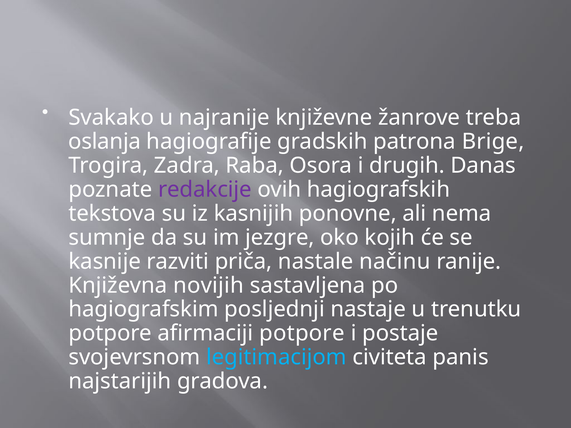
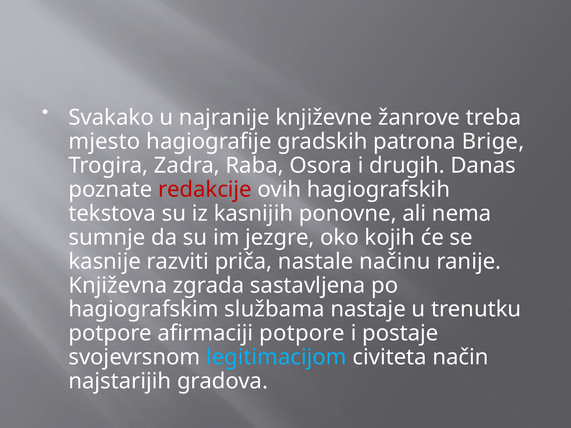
oslanja: oslanja -> mjesto
redakcije colour: purple -> red
novijih: novijih -> zgrada
posljednji: posljednji -> službama
panis: panis -> način
